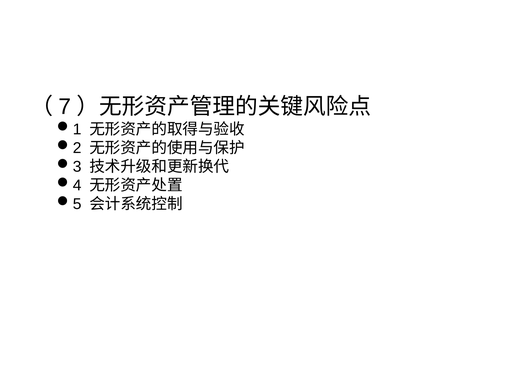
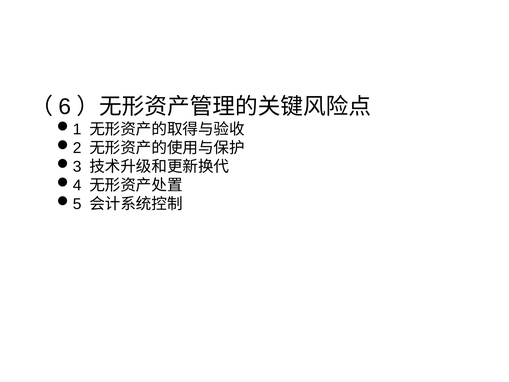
7: 7 -> 6
